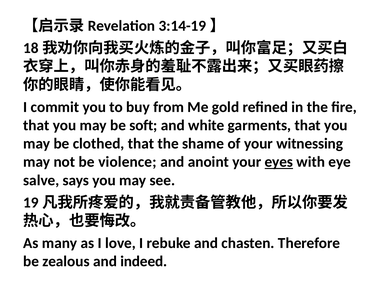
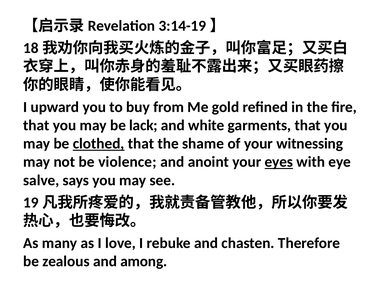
commit: commit -> upward
soft: soft -> lack
clothed underline: none -> present
indeed: indeed -> among
